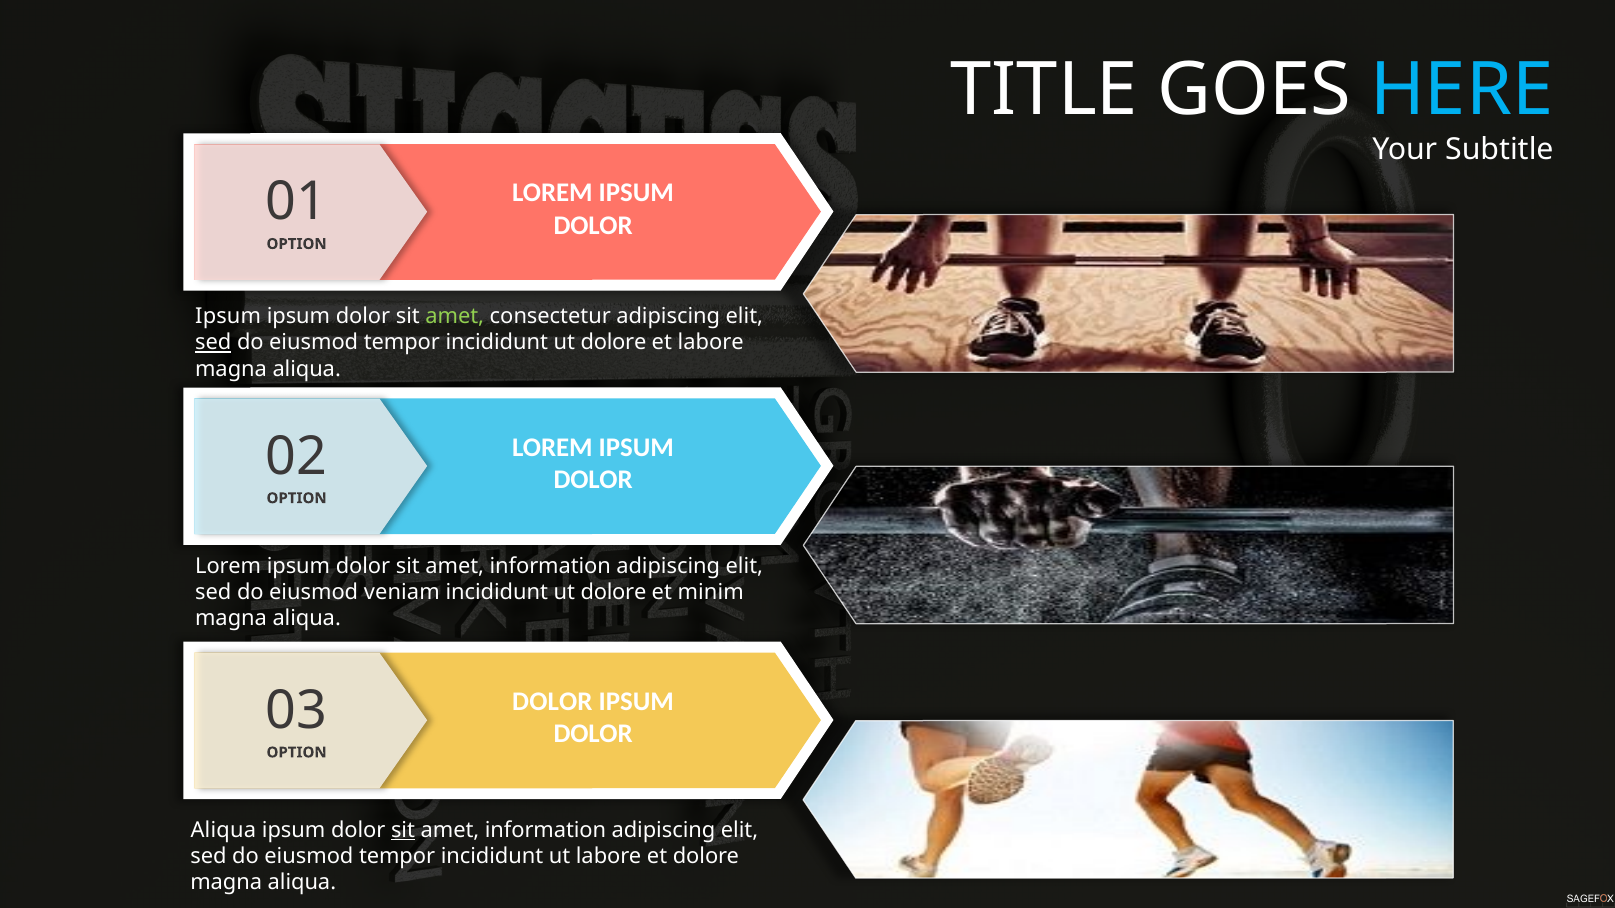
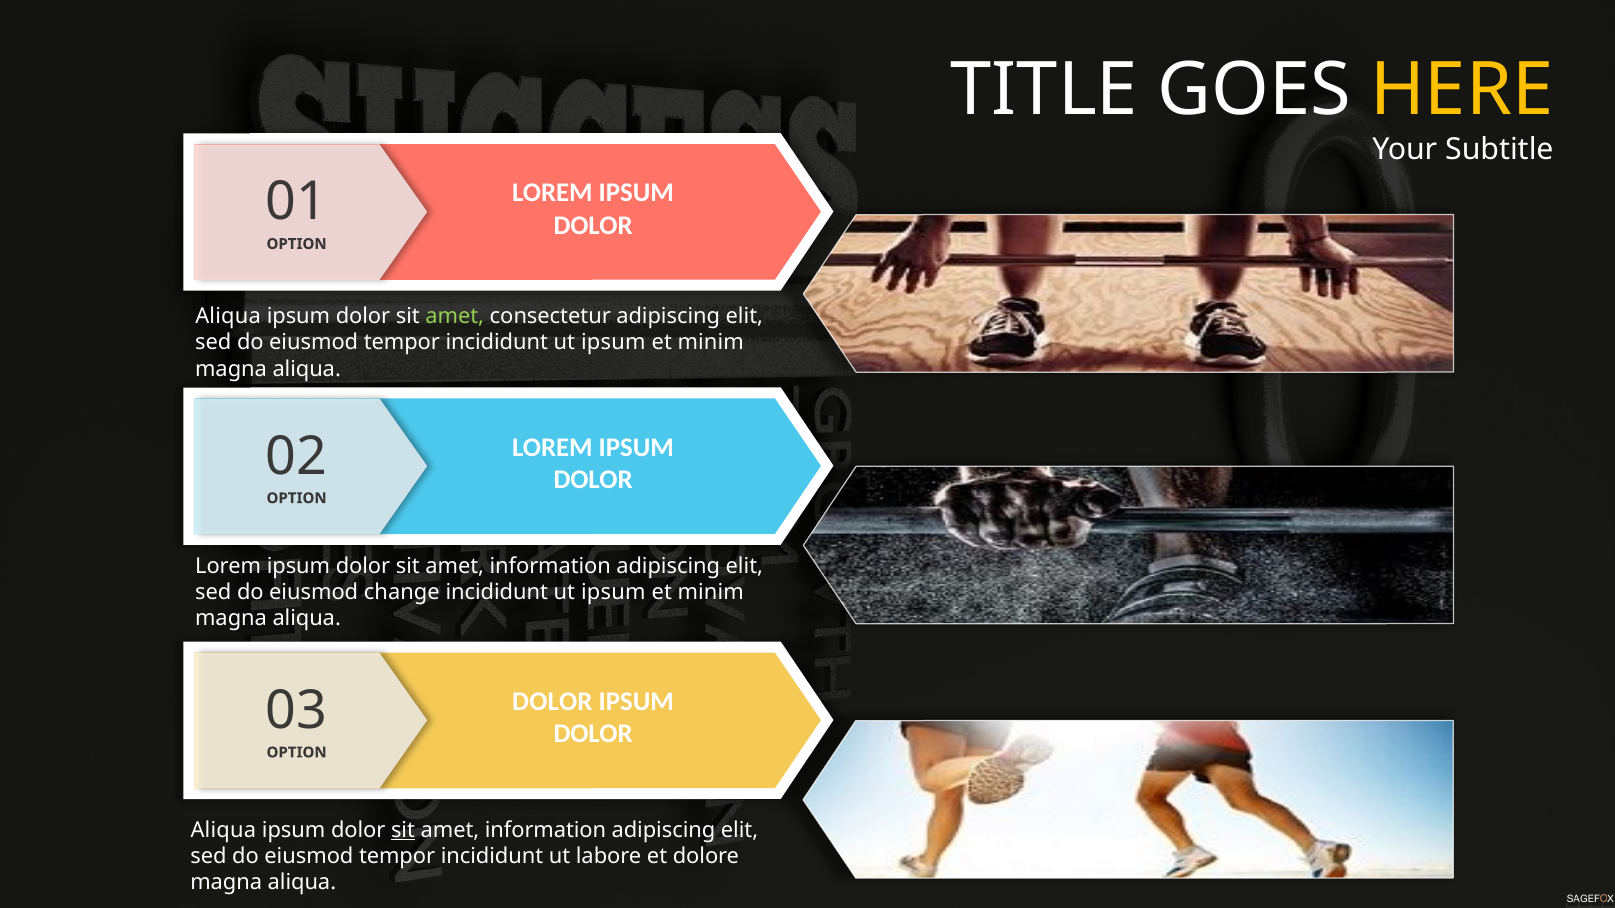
HERE colour: light blue -> yellow
Ipsum at (228, 317): Ipsum -> Aliqua
sed at (213, 343) underline: present -> none
tempor incididunt ut dolore: dolore -> ipsum
labore at (711, 343): labore -> minim
veniam: veniam -> change
dolore at (613, 593): dolore -> ipsum
